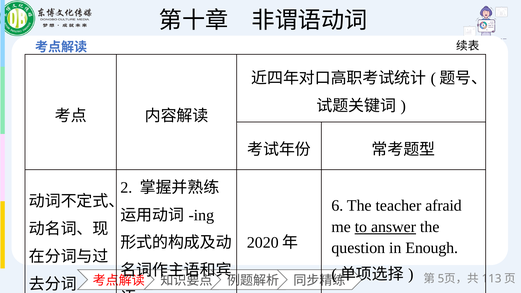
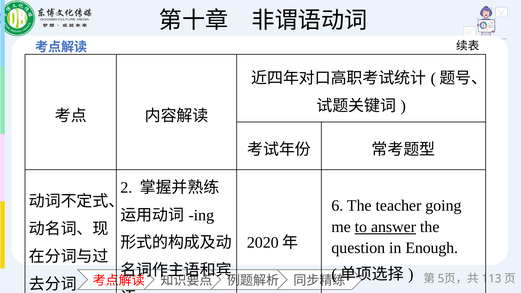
afraid: afraid -> going
